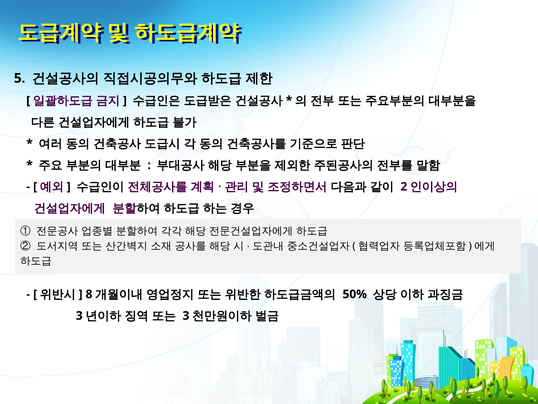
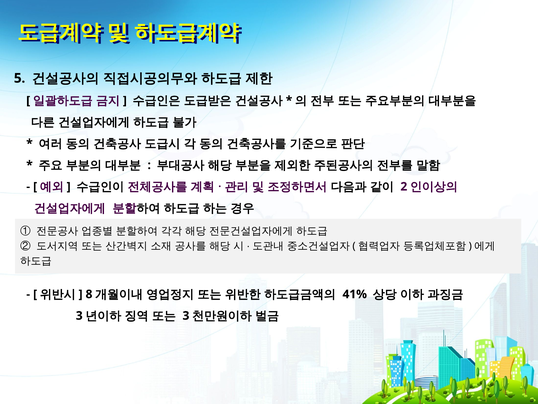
50%: 50% -> 41%
